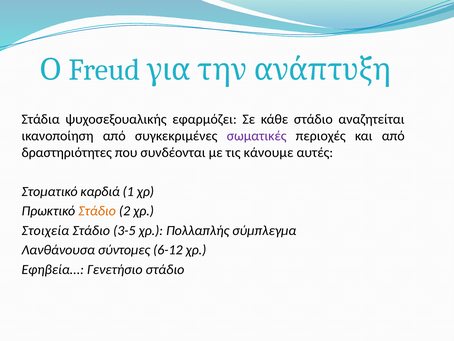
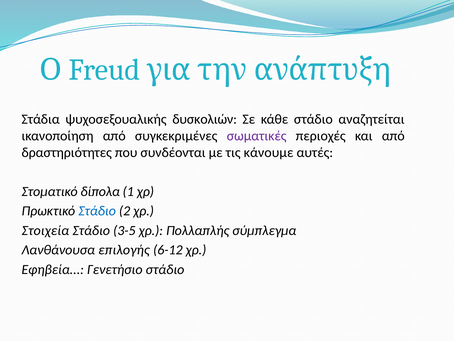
εφαρμόζει: εφαρμόζει -> δυσκολιών
καρδιά: καρδιά -> δίπολα
Στάδιο at (97, 211) colour: orange -> blue
σύντομες: σύντομες -> επιλογής
